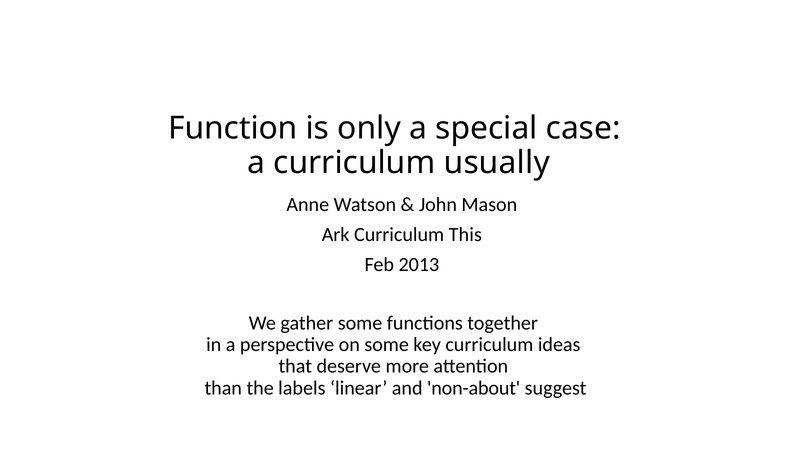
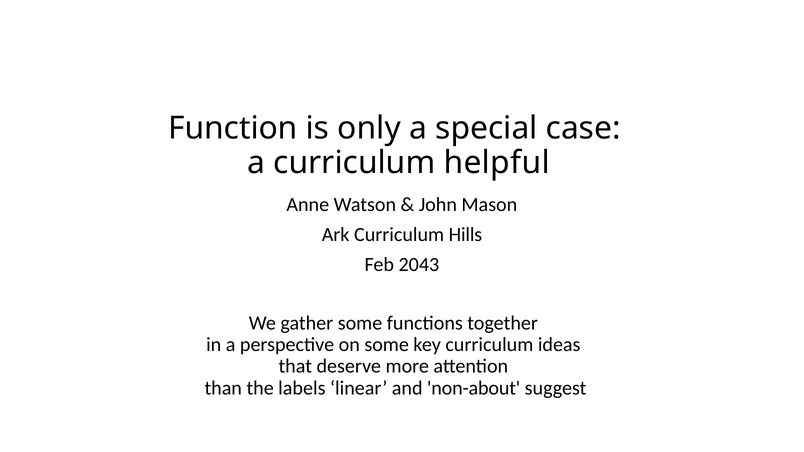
usually: usually -> helpful
This: This -> Hills
2013: 2013 -> 2043
